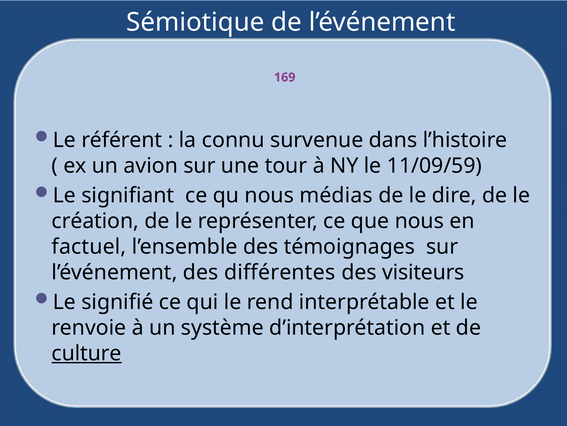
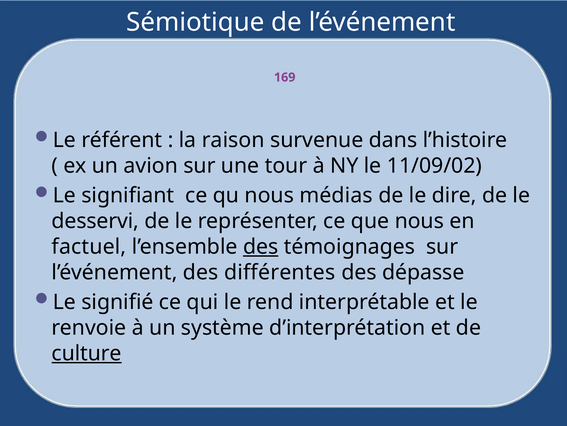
connu: connu -> raison
11/09/59: 11/09/59 -> 11/09/02
création: création -> desservi
des at (261, 246) underline: none -> present
visiteurs: visiteurs -> dépasse
